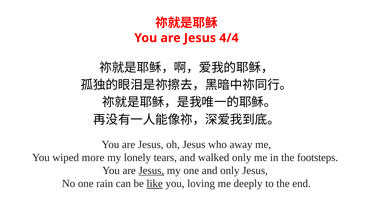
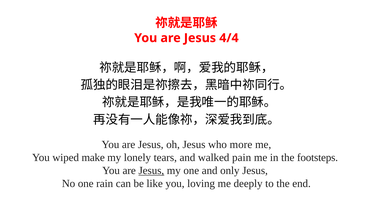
away: away -> more
more: more -> make
walked only: only -> pain
like underline: present -> none
